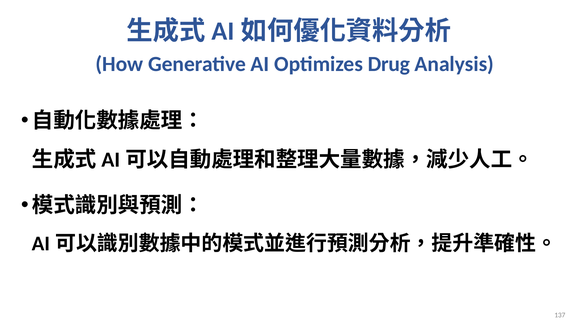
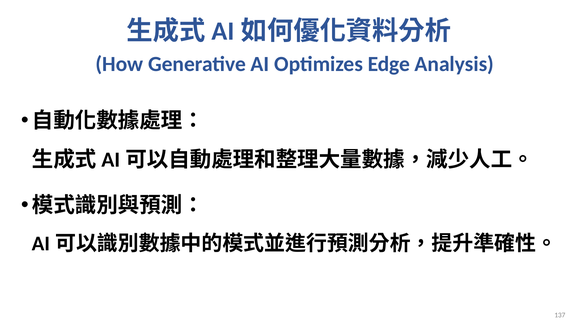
Drug: Drug -> Edge
